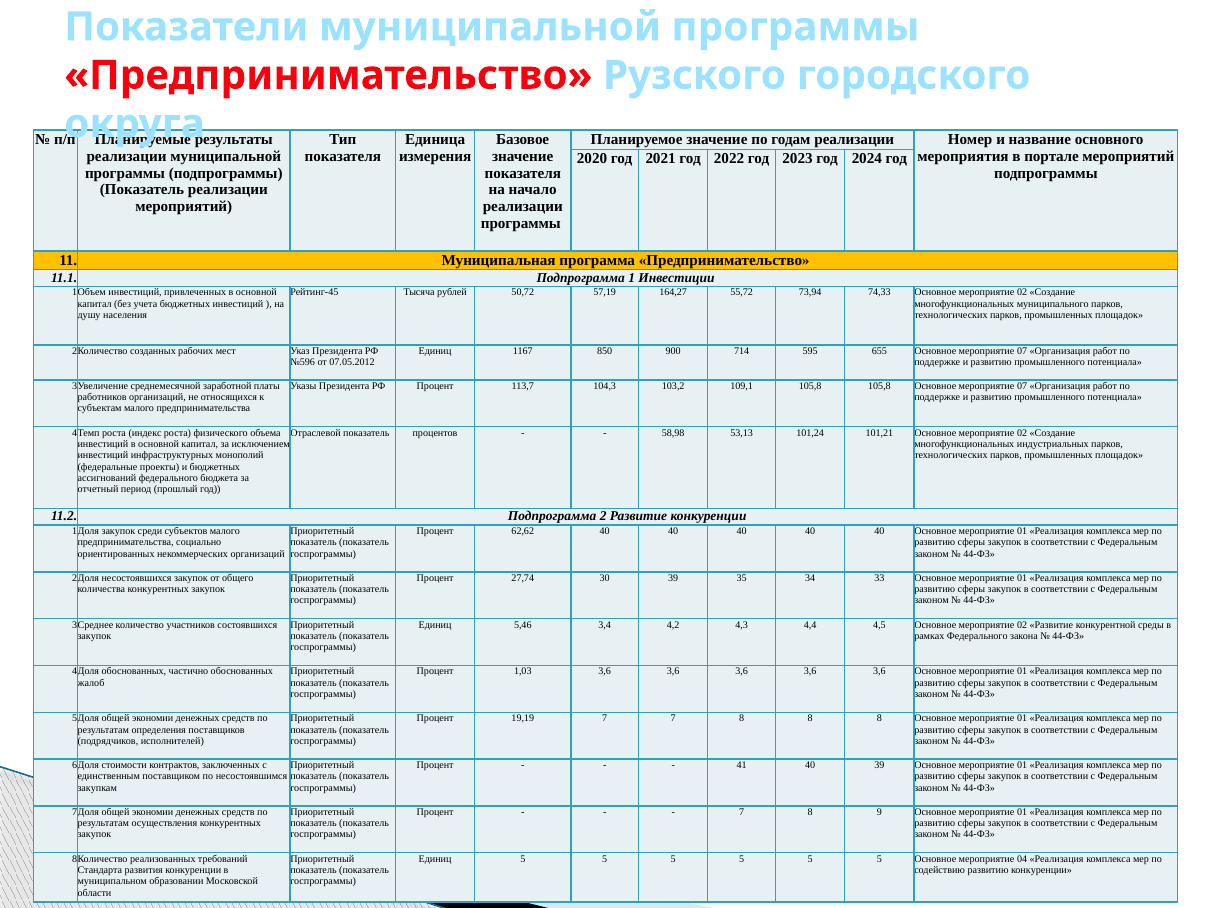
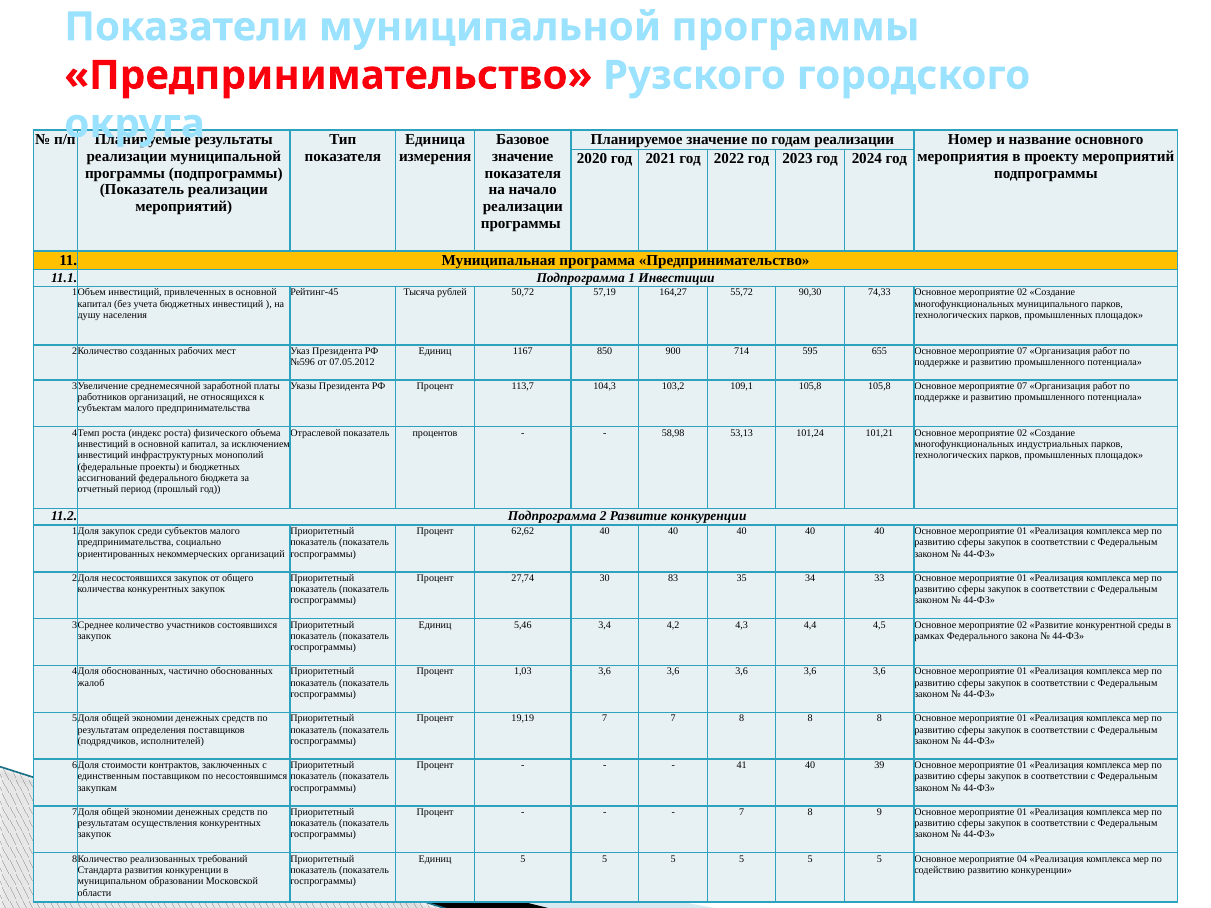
портале: портале -> проекту
73,94: 73,94 -> 90,30
30 39: 39 -> 83
